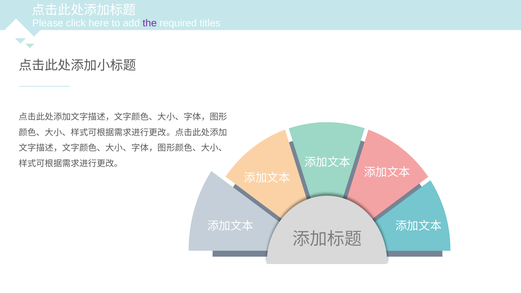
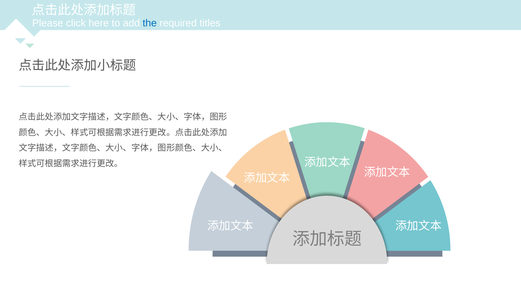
the colour: purple -> blue
